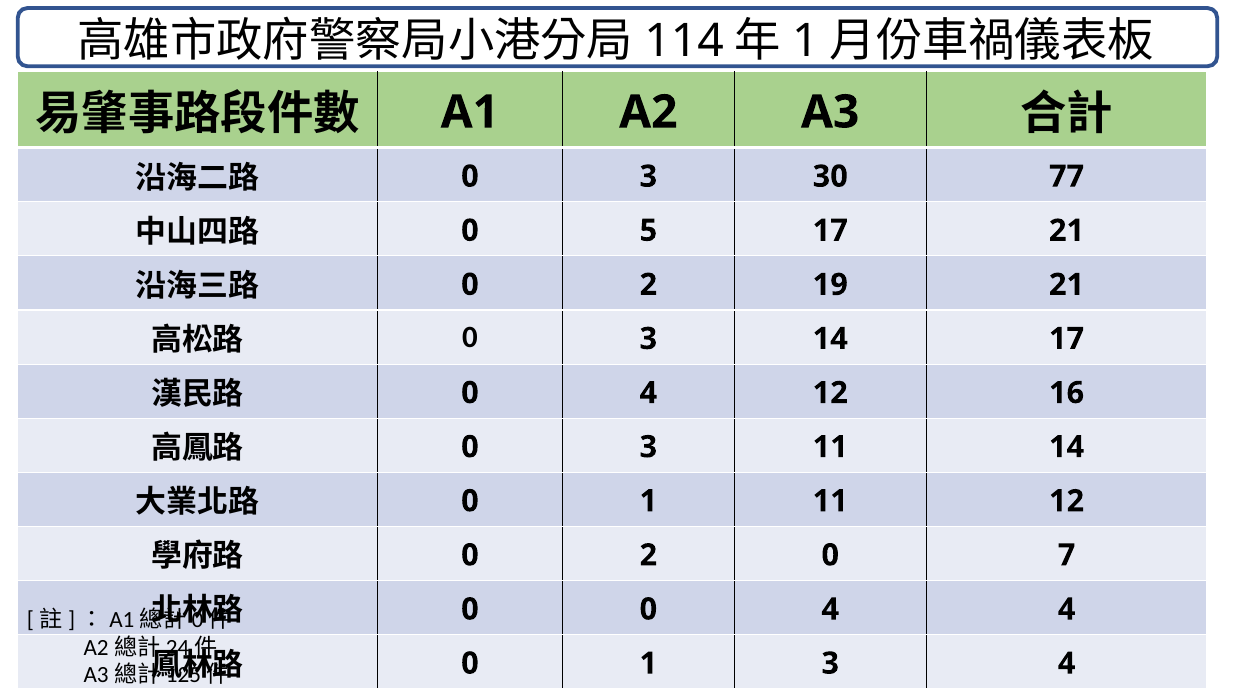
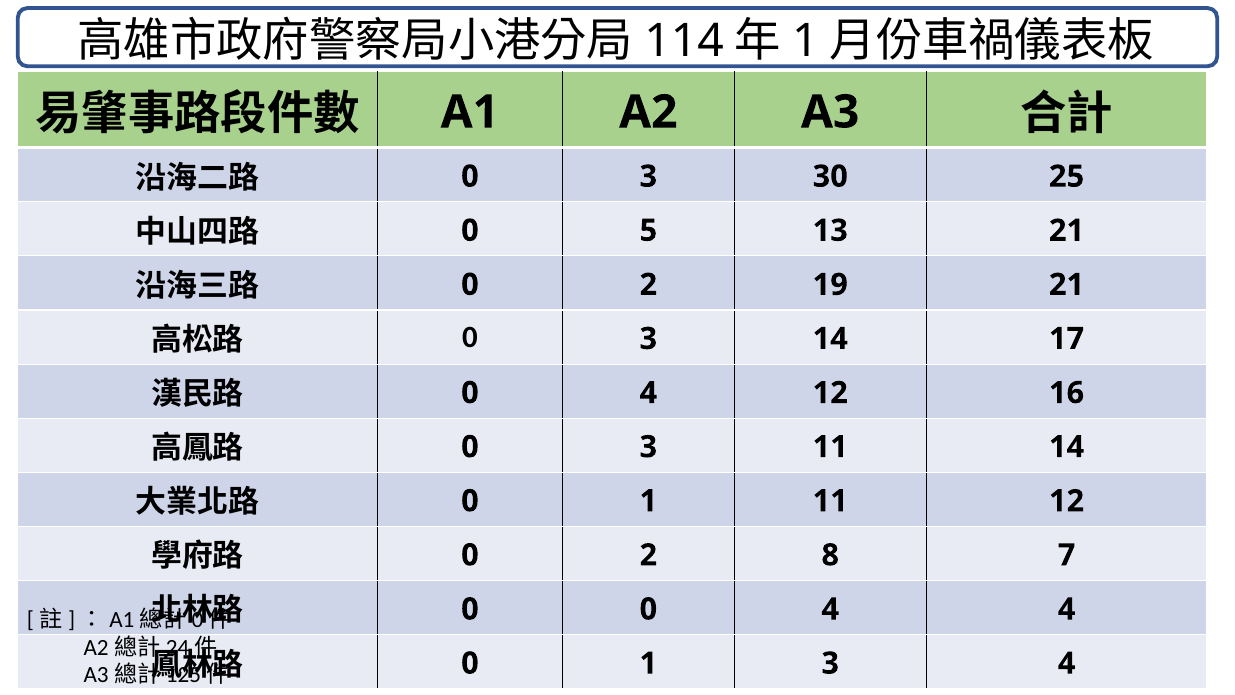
77: 77 -> 25
5 17: 17 -> 13
2 0: 0 -> 8
